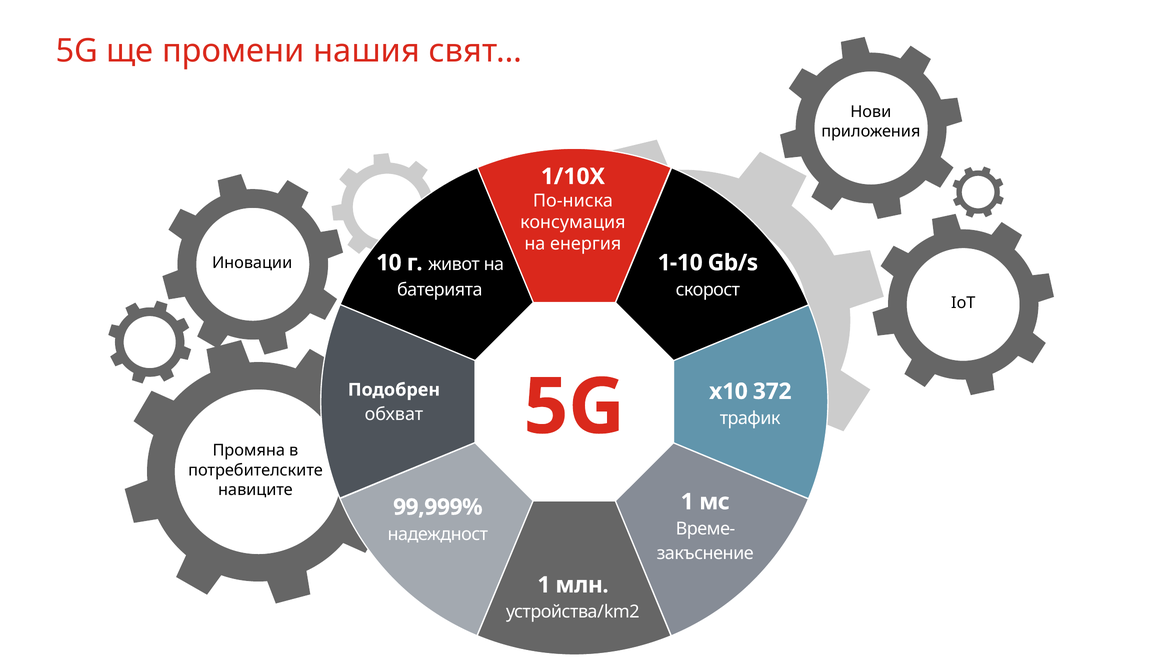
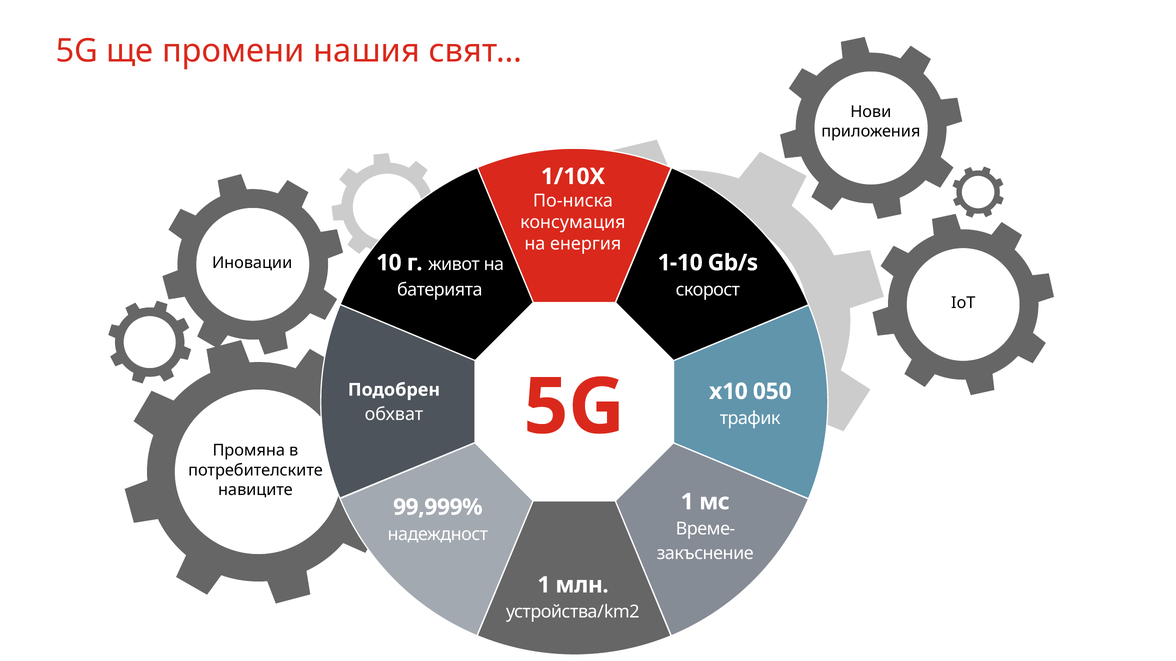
372: 372 -> 050
